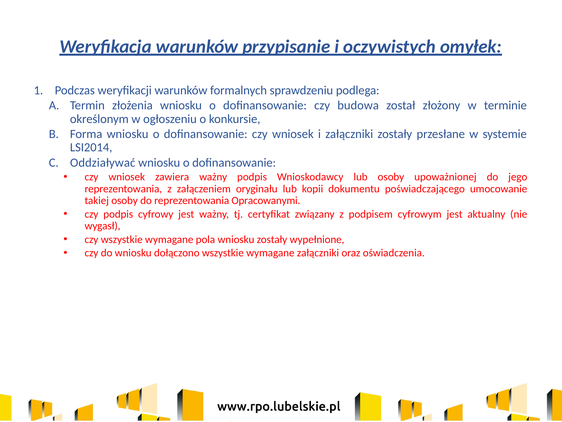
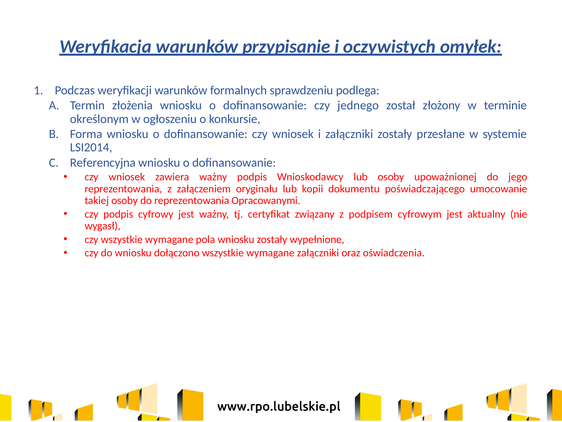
budowa: budowa -> jednego
Oddziaływać: Oddziaływać -> Referencyjna
